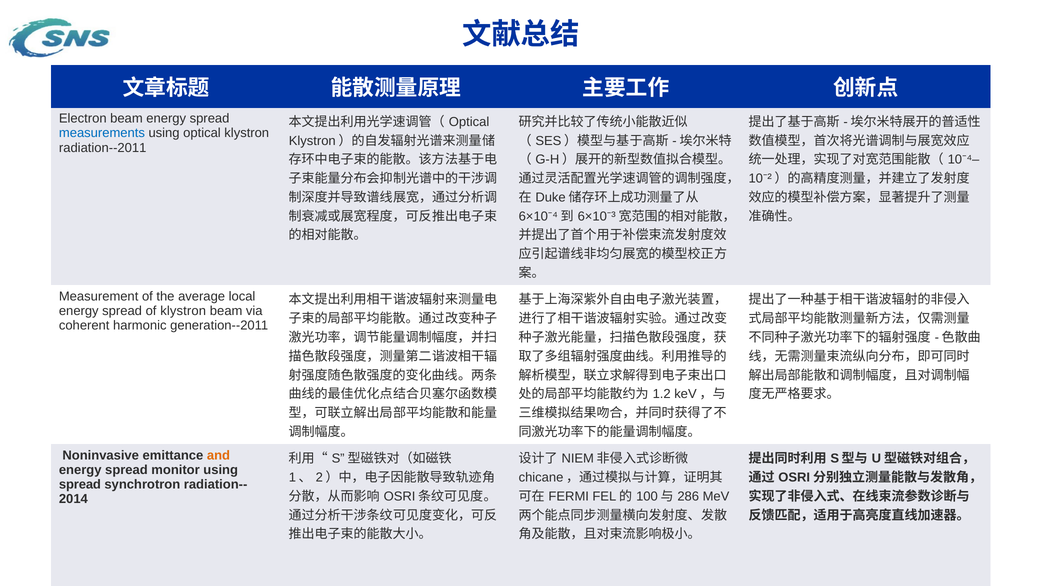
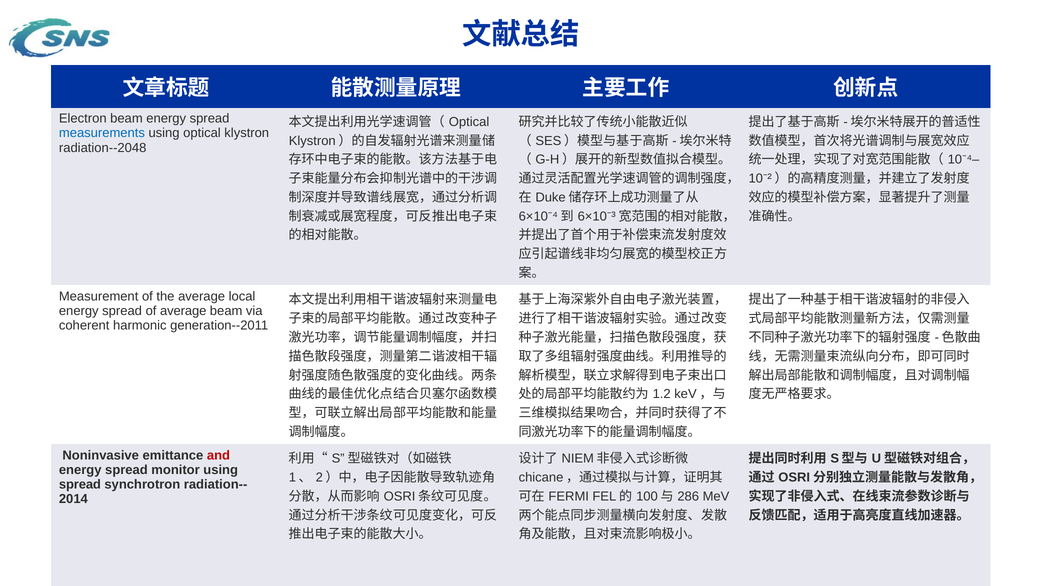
radiation--2011: radiation--2011 -> radiation--2048
of klystron: klystron -> average
and colour: orange -> red
